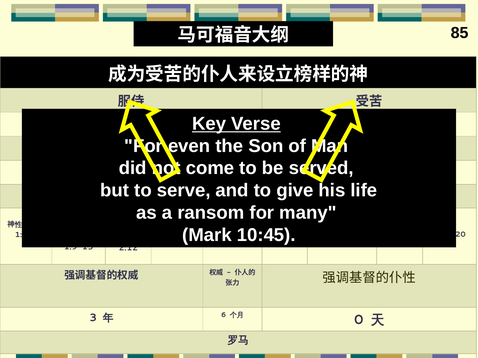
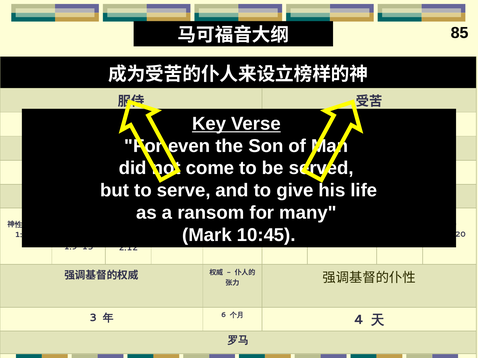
0: 0 -> 4
